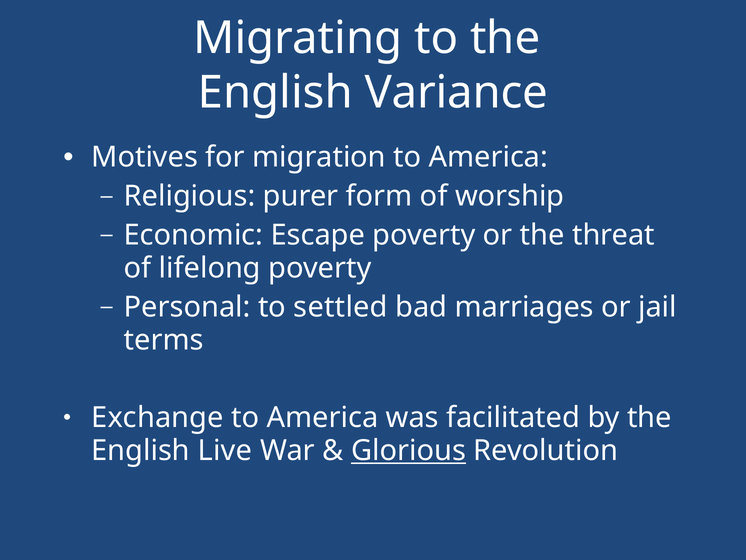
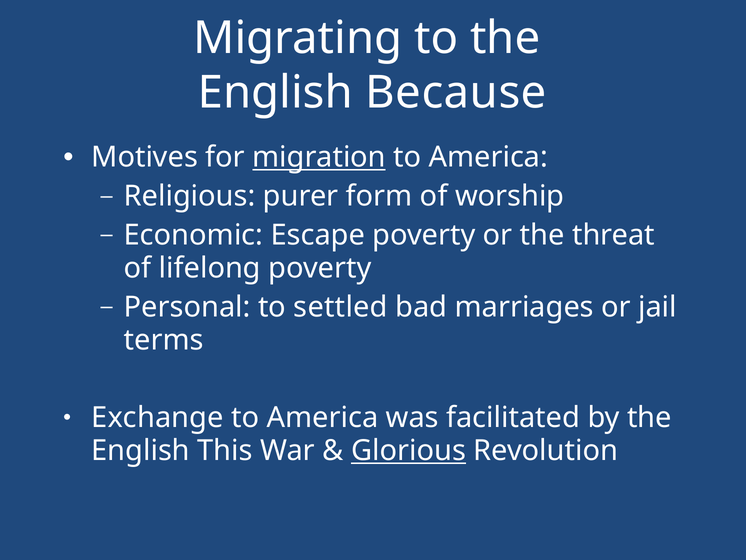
Variance: Variance -> Because
migration underline: none -> present
Live: Live -> This
